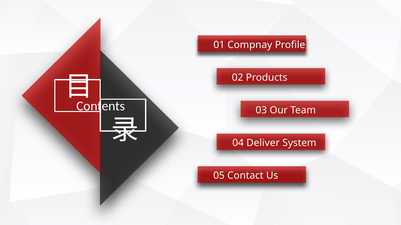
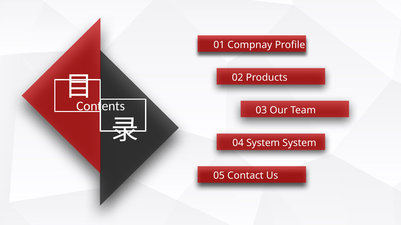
04 Deliver: Deliver -> System
